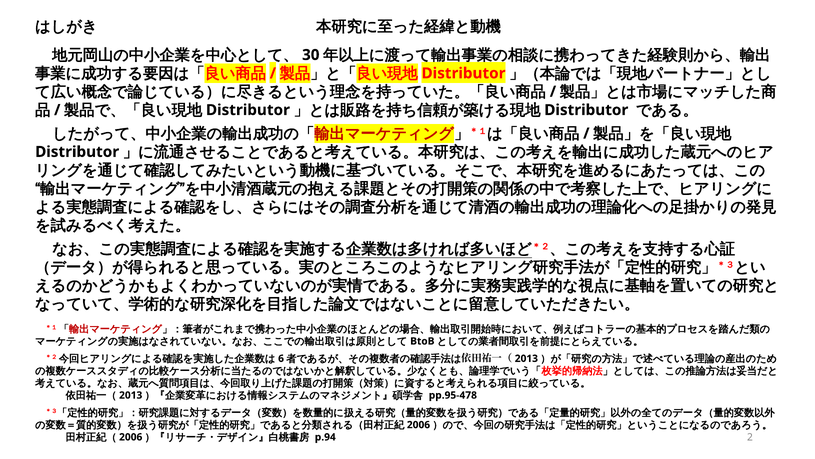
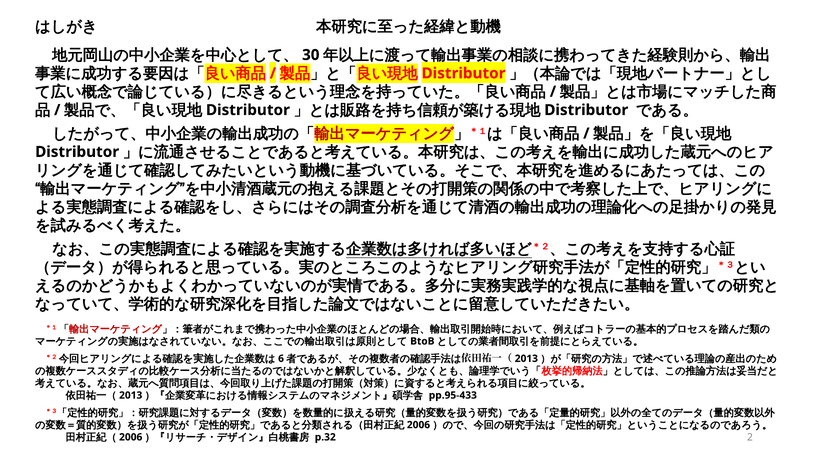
pp.95-478: pp.95-478 -> pp.95-433
p.94: p.94 -> p.32
